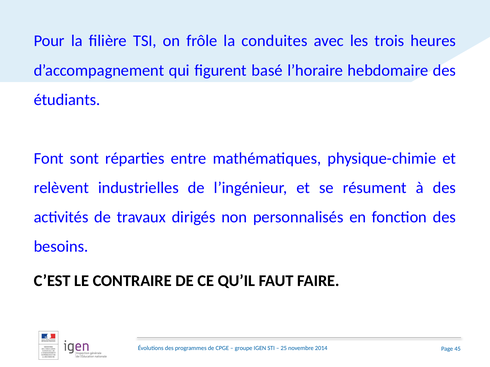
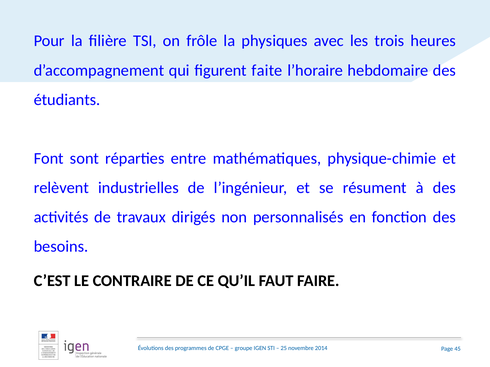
conduites: conduites -> physiques
basé: basé -> faite
